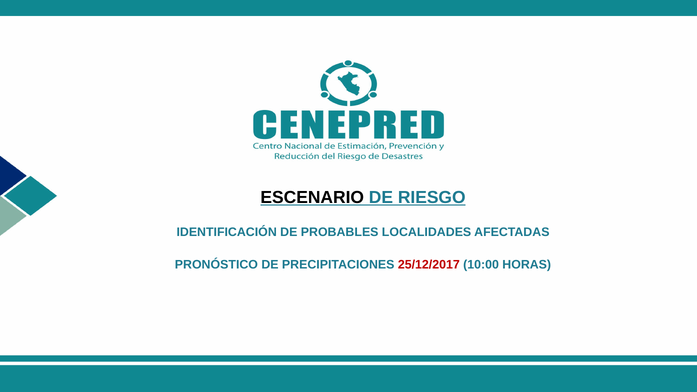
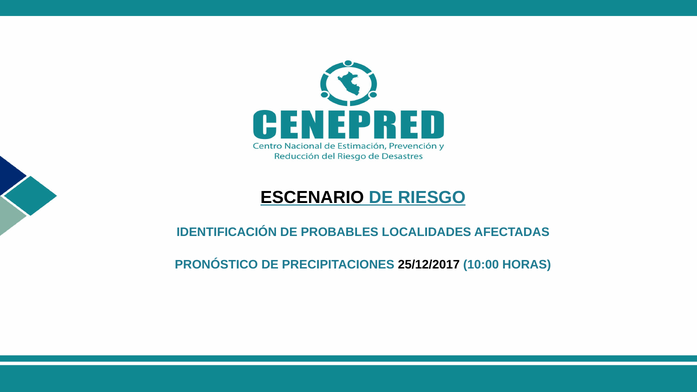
25/12/2017 colour: red -> black
